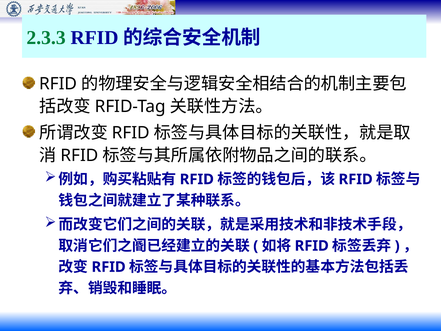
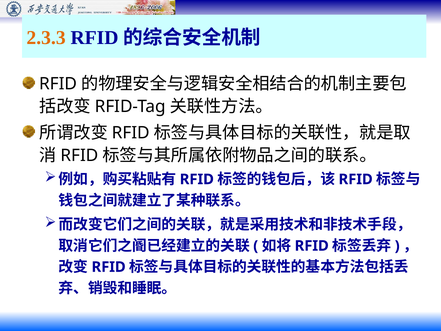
2.3.3 colour: green -> orange
